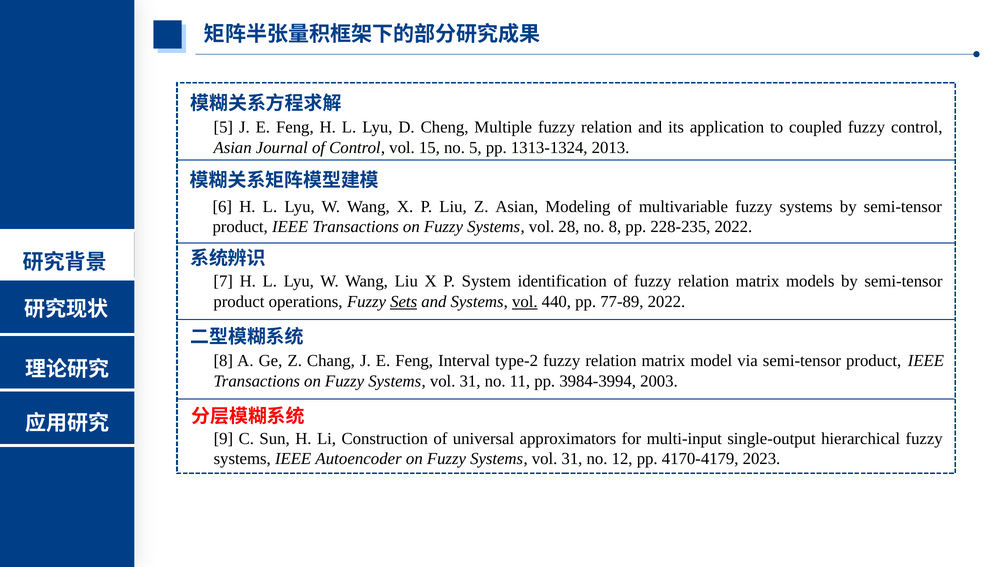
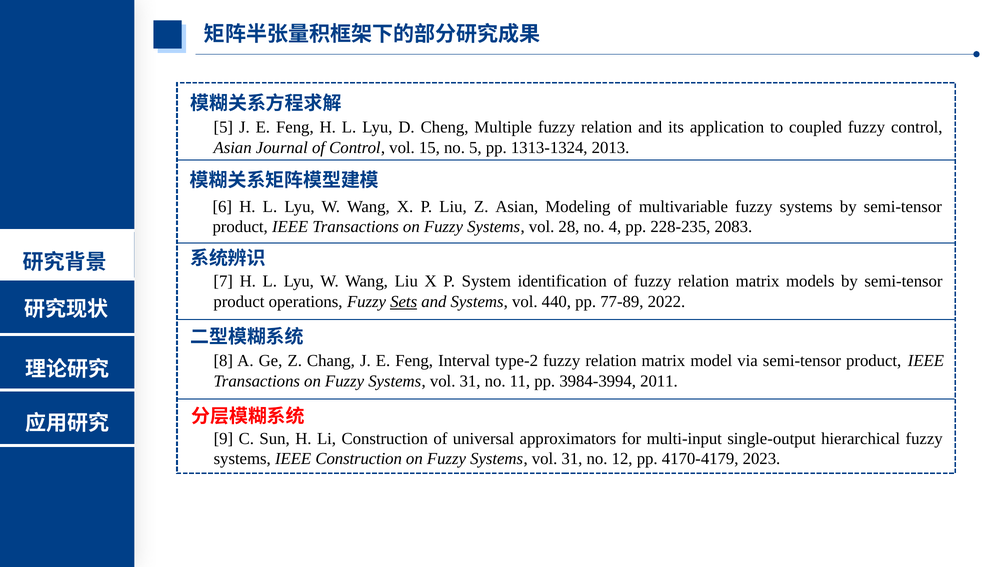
no 8: 8 -> 4
228-235 2022: 2022 -> 2083
vol at (525, 302) underline: present -> none
2003: 2003 -> 2011
IEEE Autoencoder: Autoencoder -> Construction
